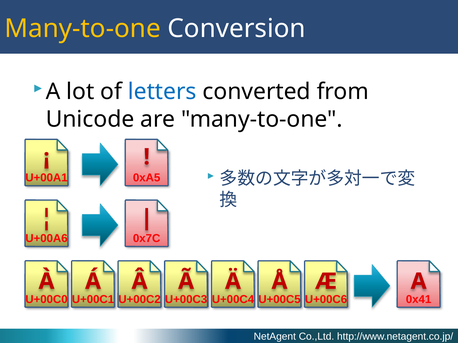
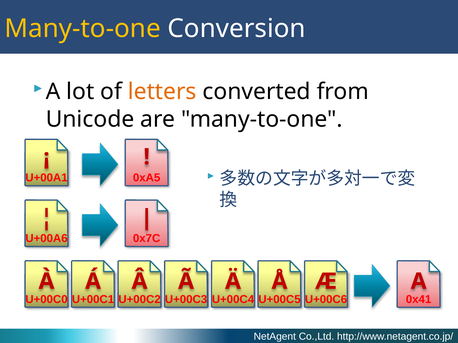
letters colour: blue -> orange
